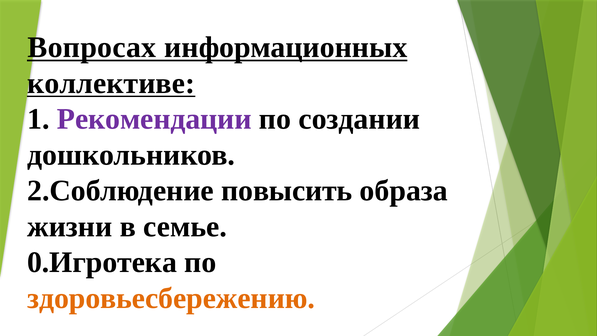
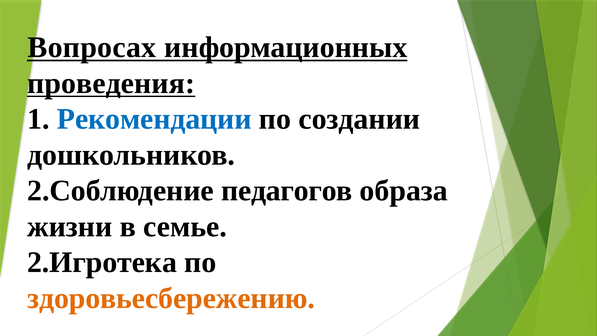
коллективе: коллективе -> проведения
Рекомендации colour: purple -> blue
повысить: повысить -> педагогов
0.Игротека: 0.Игротека -> 2.Игротека
